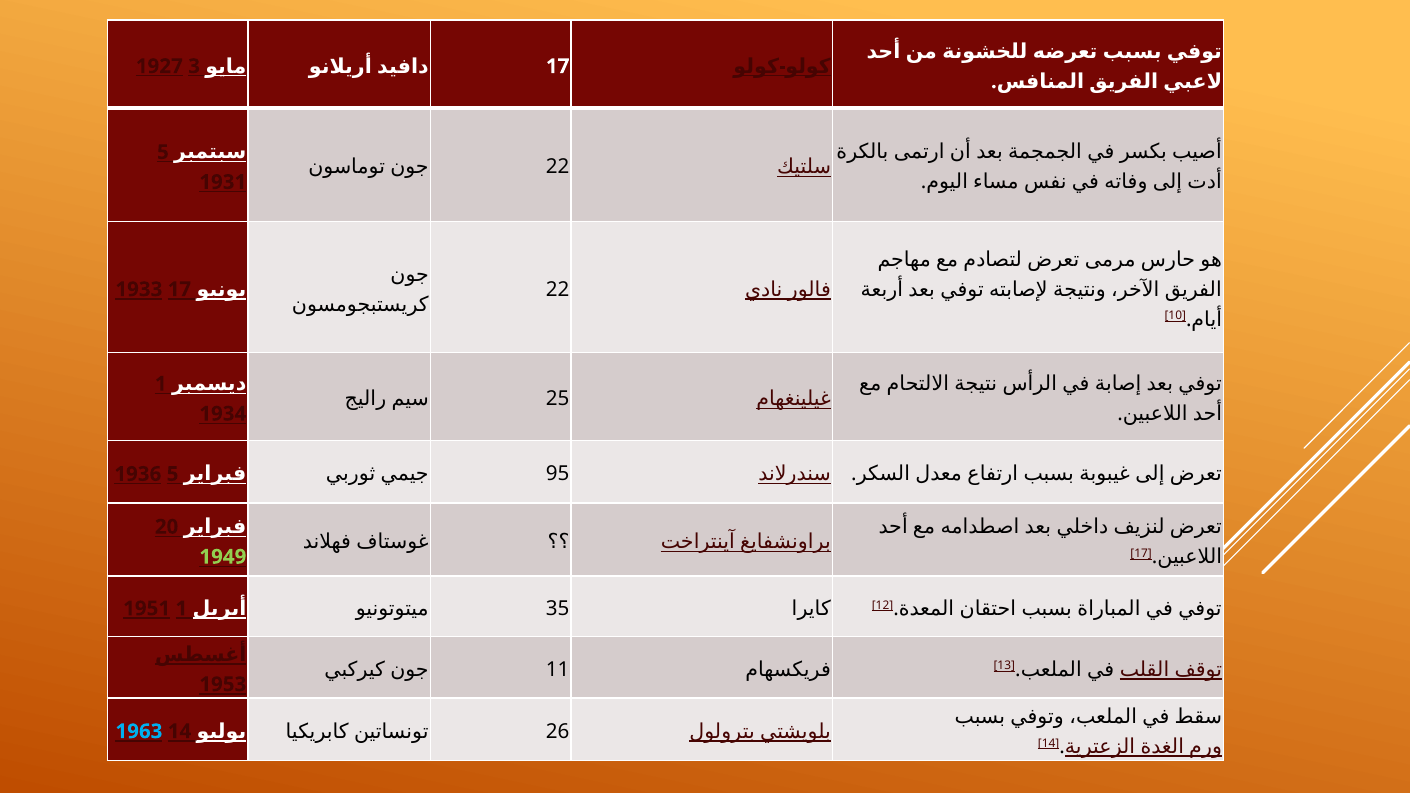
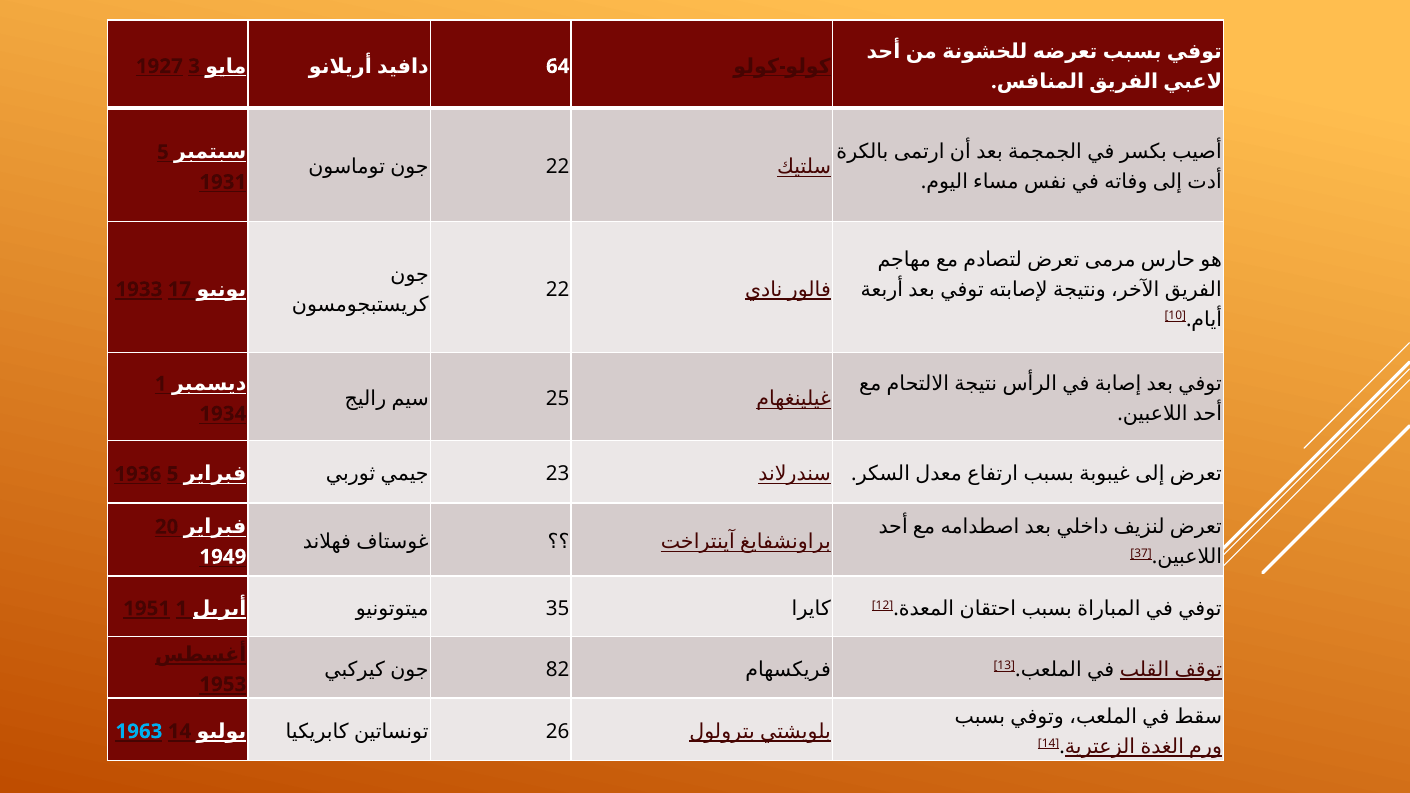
17 at (558, 66): 17 -> 64
95: 95 -> 23
17 at (1141, 554): 17 -> 37
1949 colour: light green -> white
11: 11 -> 82
